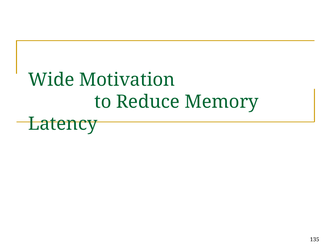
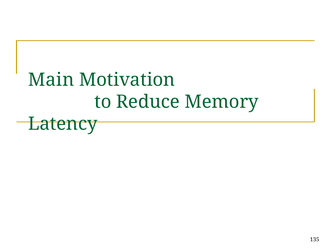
Wide: Wide -> Main
